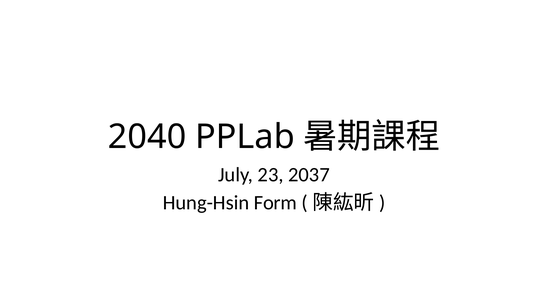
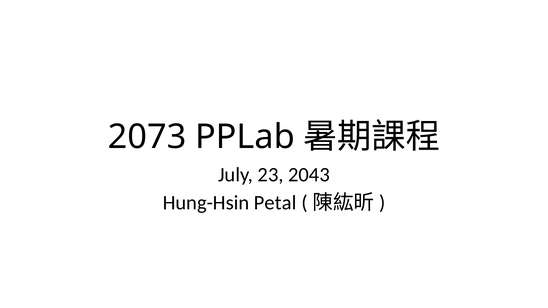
2040: 2040 -> 2073
2037: 2037 -> 2043
Form: Form -> Petal
